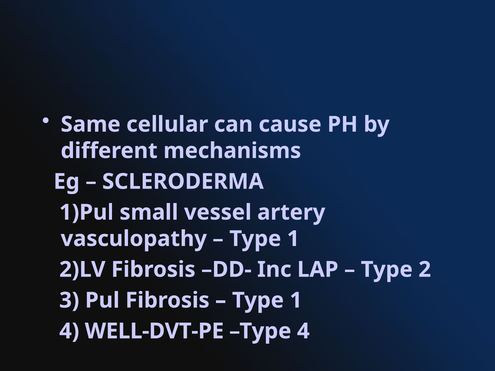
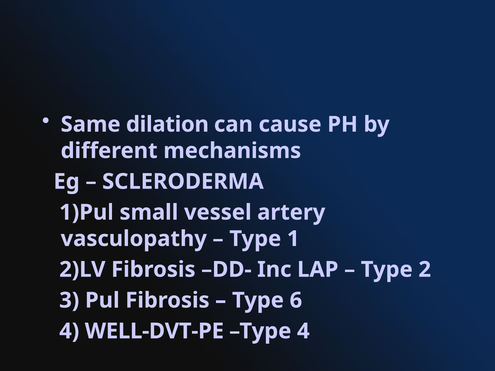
cellular: cellular -> dilation
1 at (296, 301): 1 -> 6
